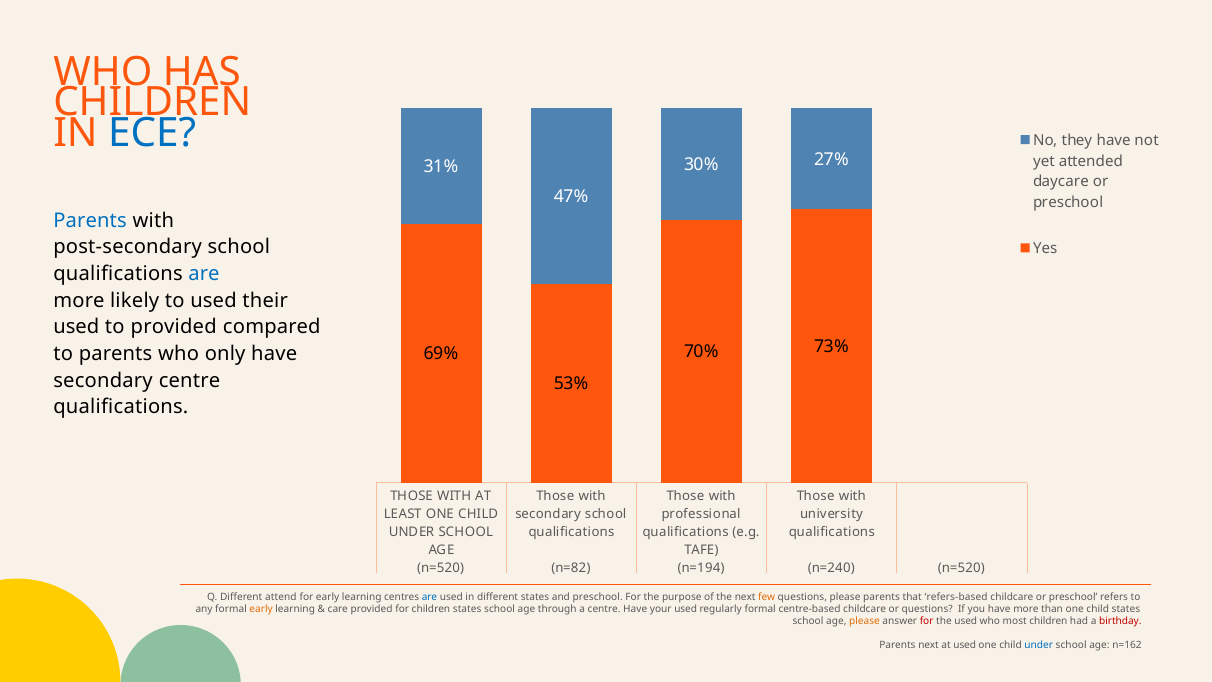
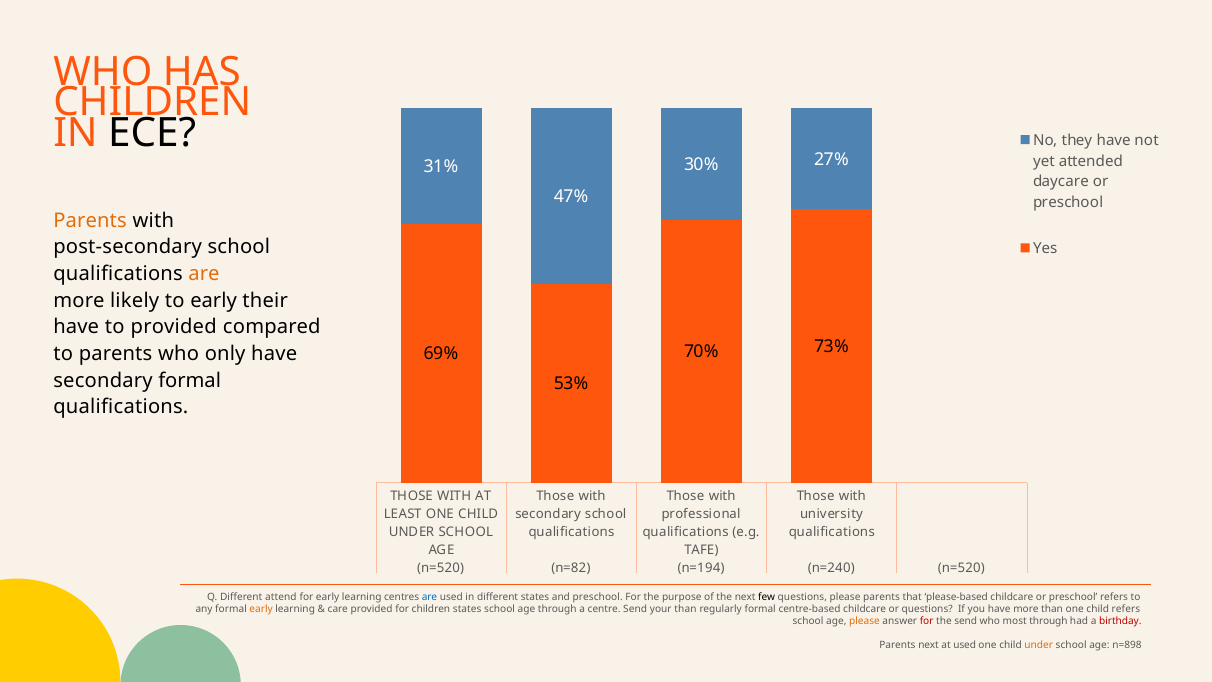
ECE colour: blue -> black
Parents at (90, 220) colour: blue -> orange
are at (204, 274) colour: blue -> orange
to used: used -> early
used at (76, 327): used -> have
secondary centre: centre -> formal
few colour: orange -> black
refers-based: refers-based -> please-based
centre Have: Have -> Send
your used: used -> than
child states: states -> refers
the used: used -> send
most children: children -> through
under at (1039, 645) colour: blue -> orange
n=162: n=162 -> n=898
